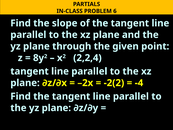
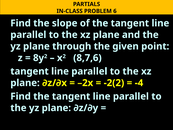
2,2,4: 2,2,4 -> 8,7,6
